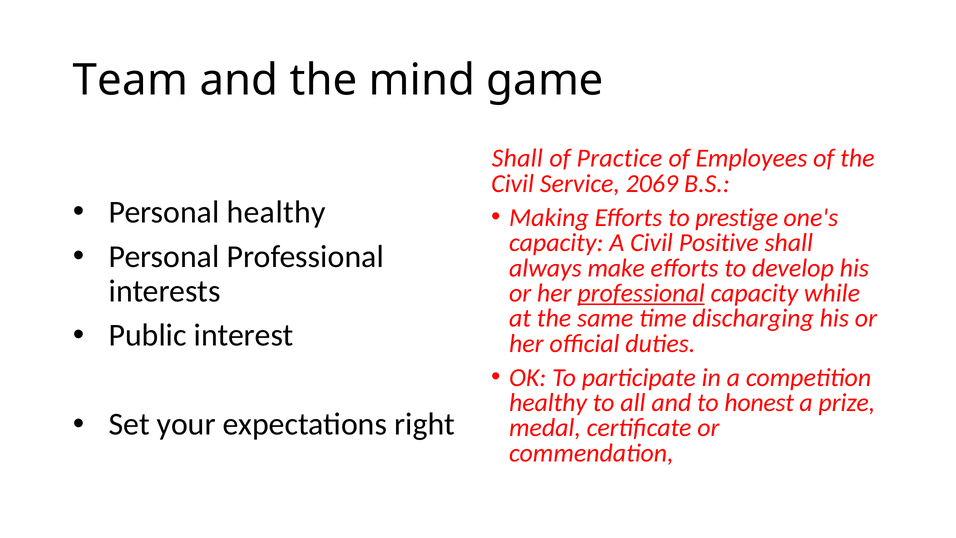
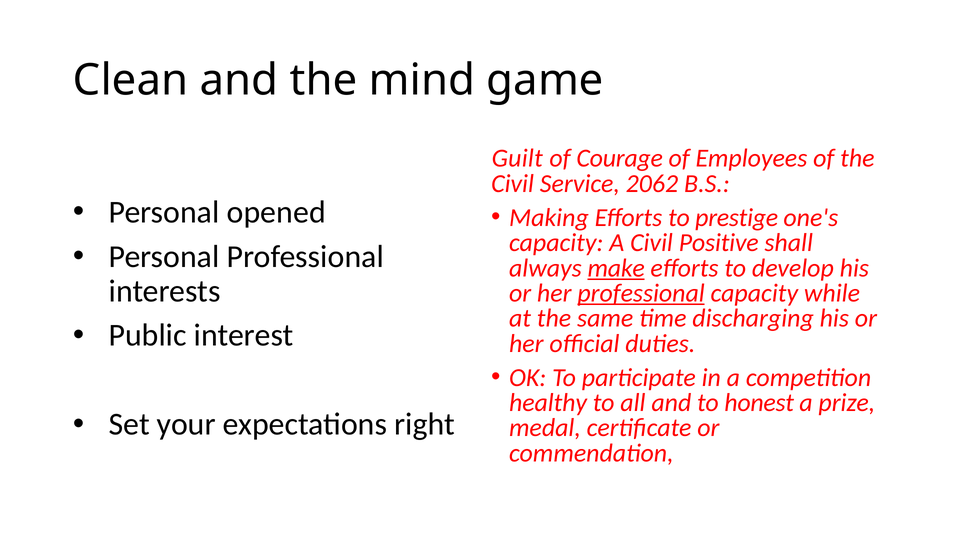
Team: Team -> Clean
Shall at (517, 158): Shall -> Guilt
Practice: Practice -> Courage
2069: 2069 -> 2062
Personal healthy: healthy -> opened
make underline: none -> present
